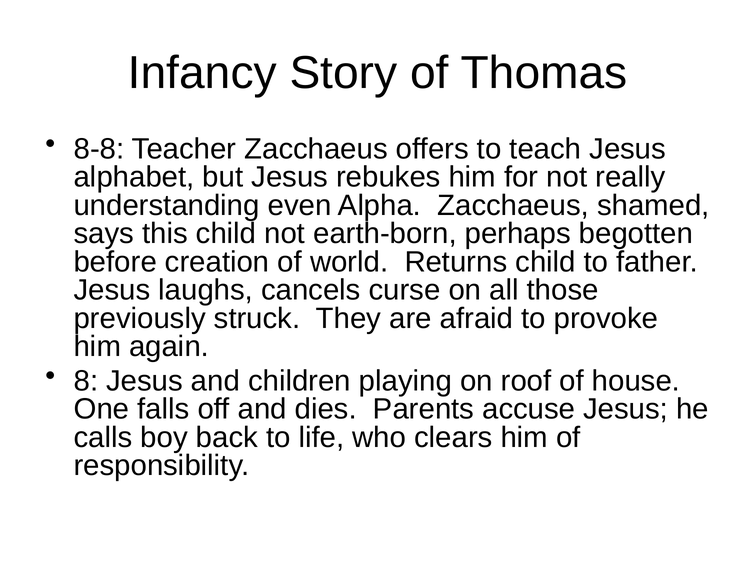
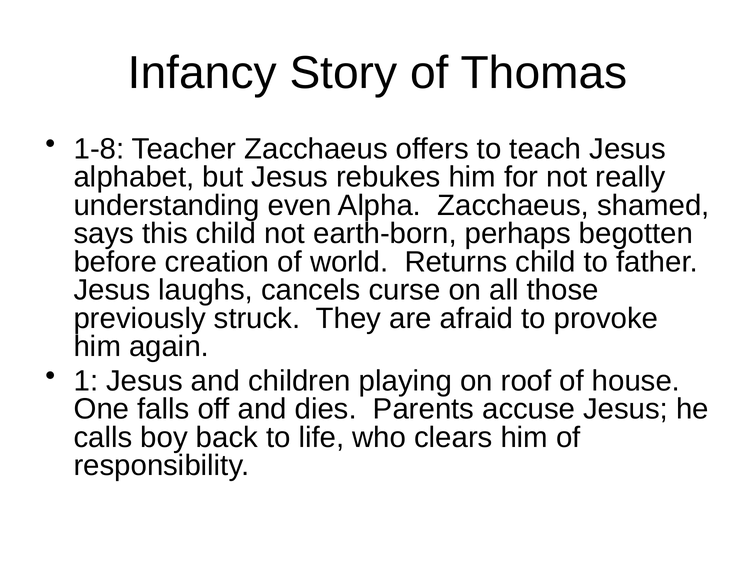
8-8: 8-8 -> 1-8
8: 8 -> 1
